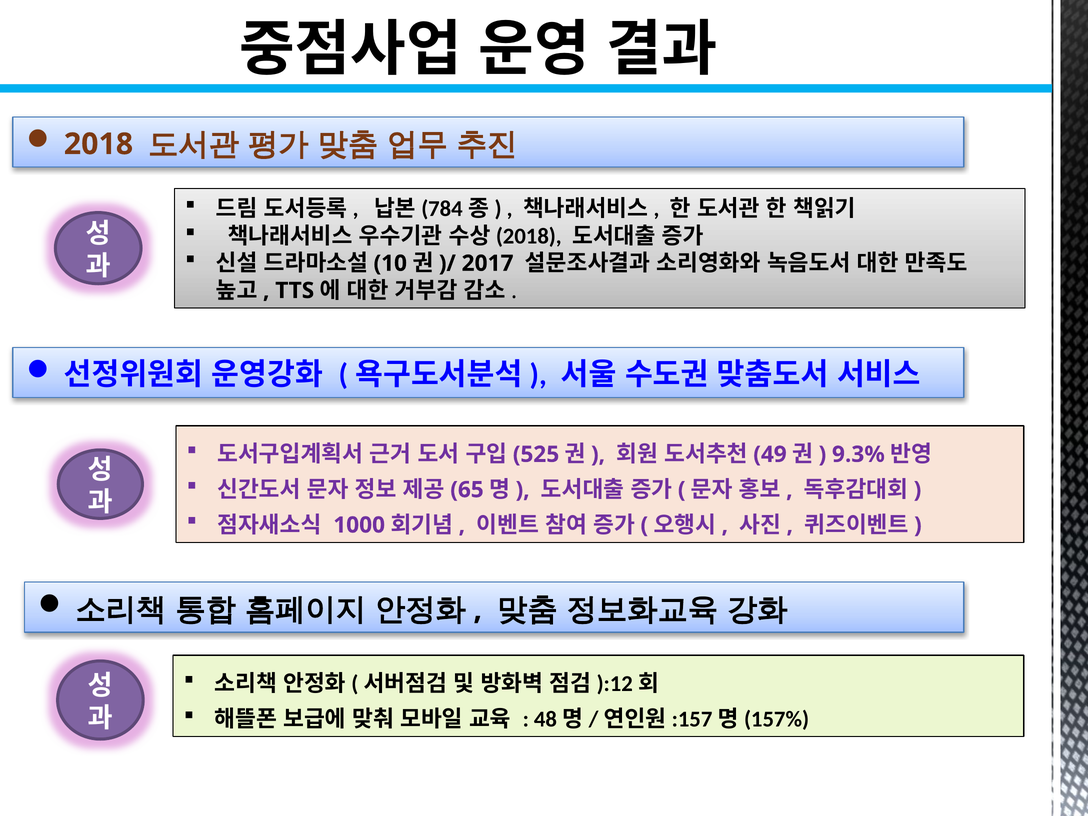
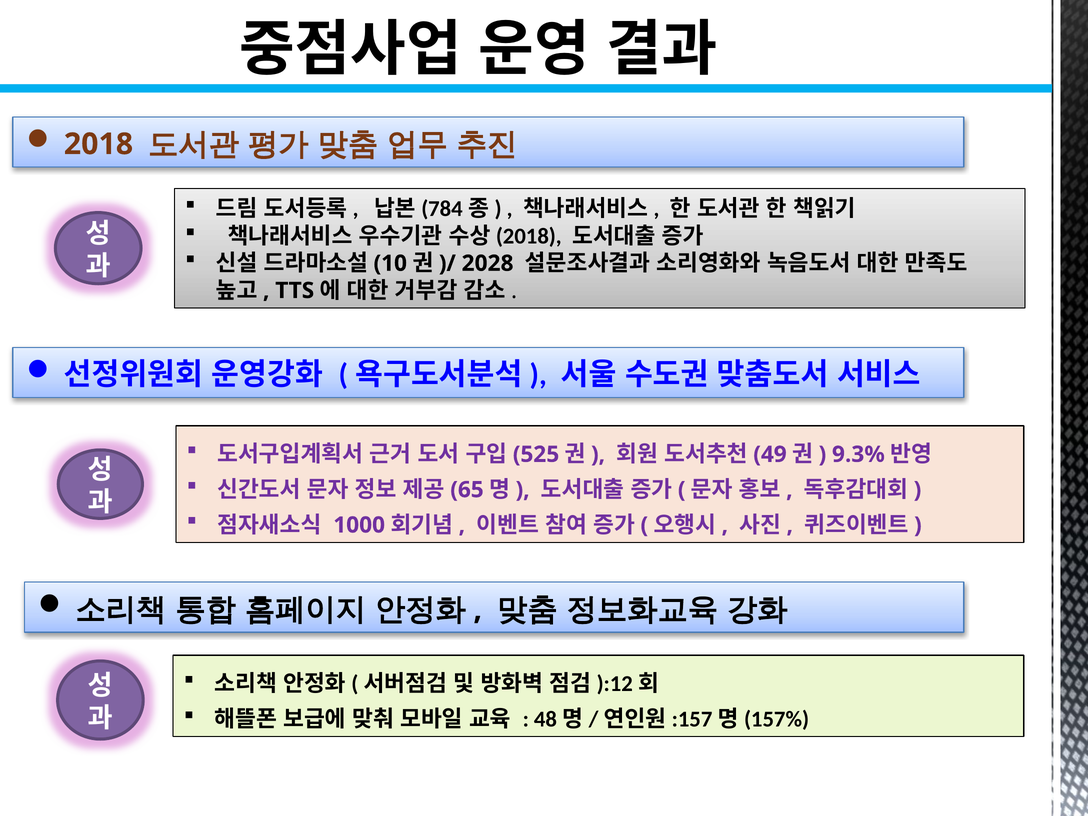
2017: 2017 -> 2028
